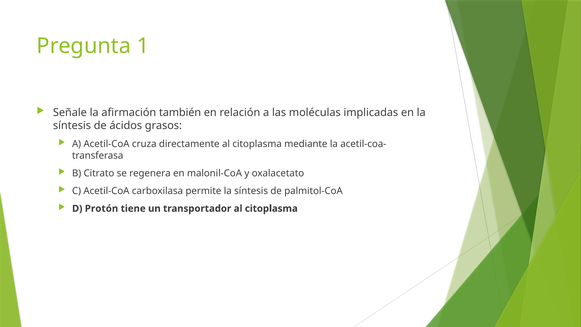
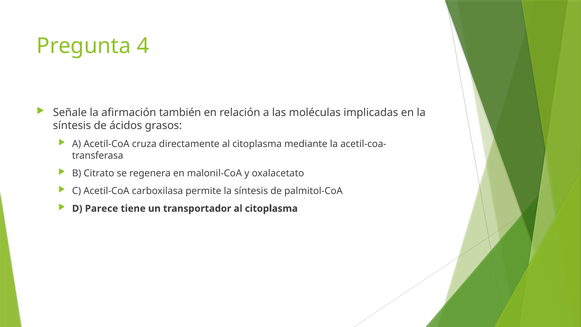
1: 1 -> 4
Protón: Protón -> Parece
